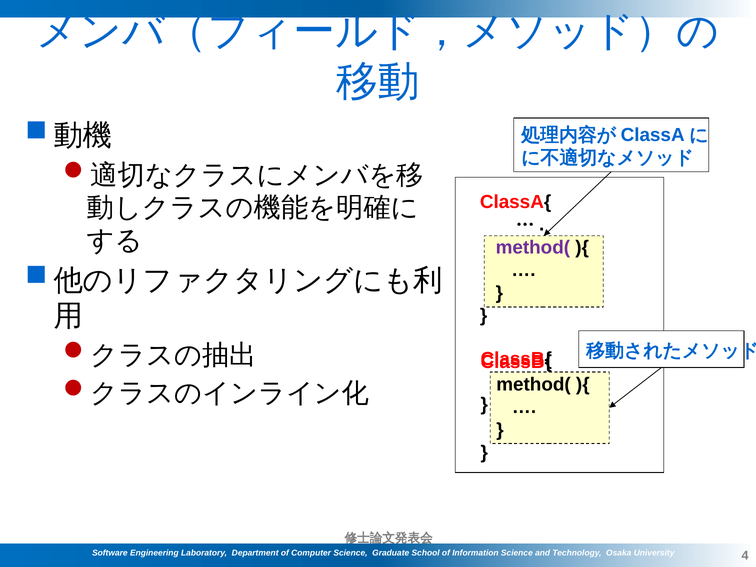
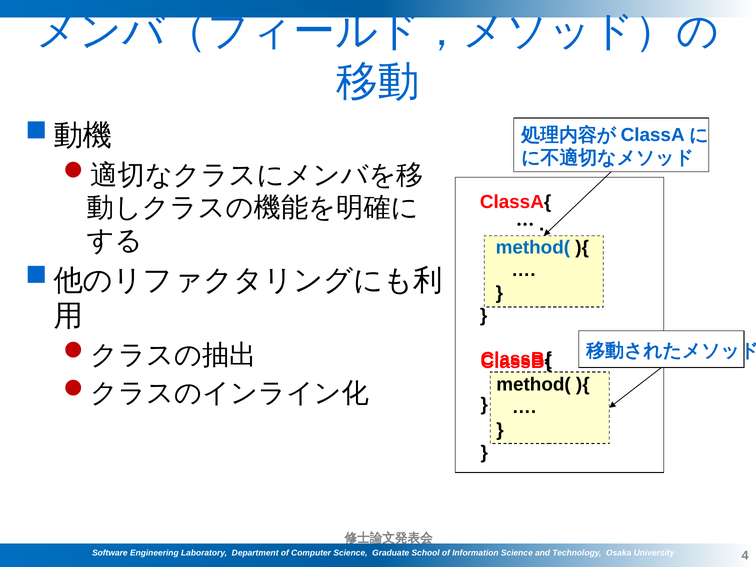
method( at (533, 247) colour: purple -> blue
